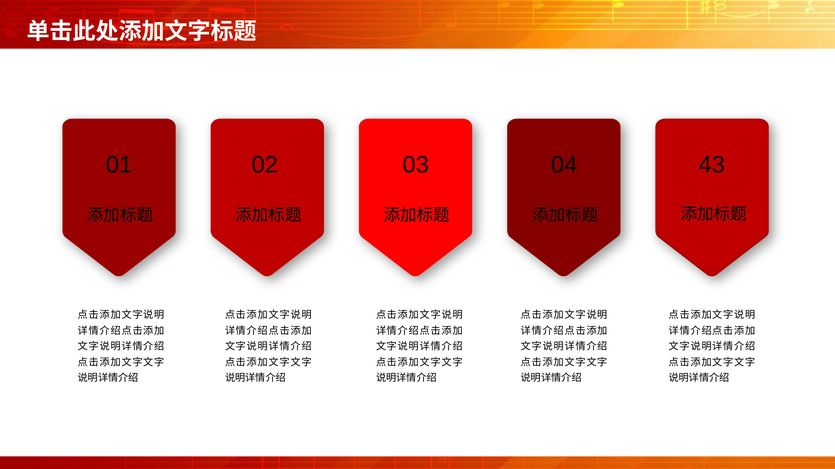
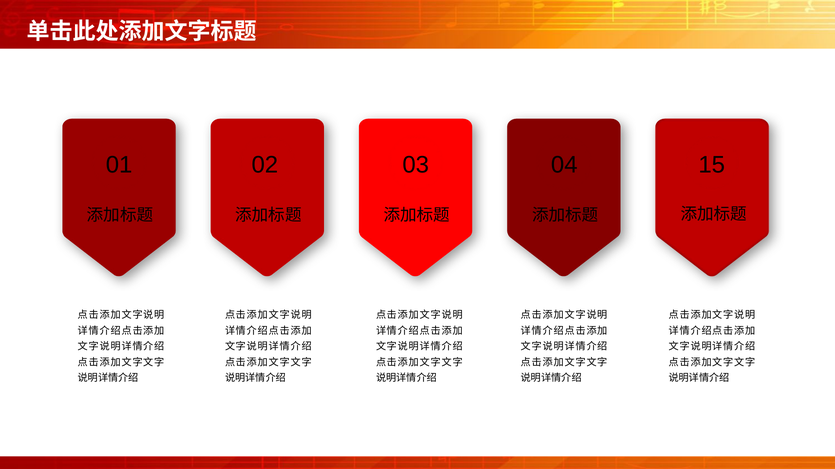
43: 43 -> 15
